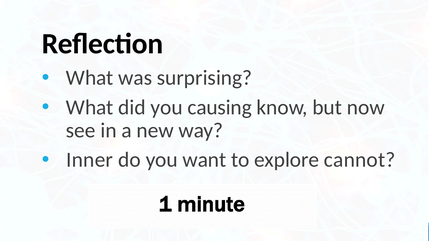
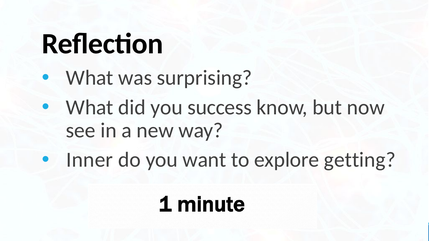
causing: causing -> success
cannot: cannot -> getting
